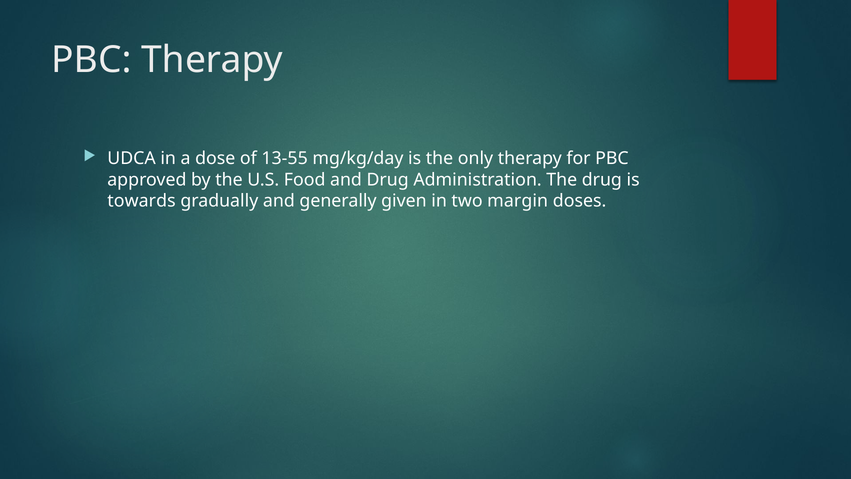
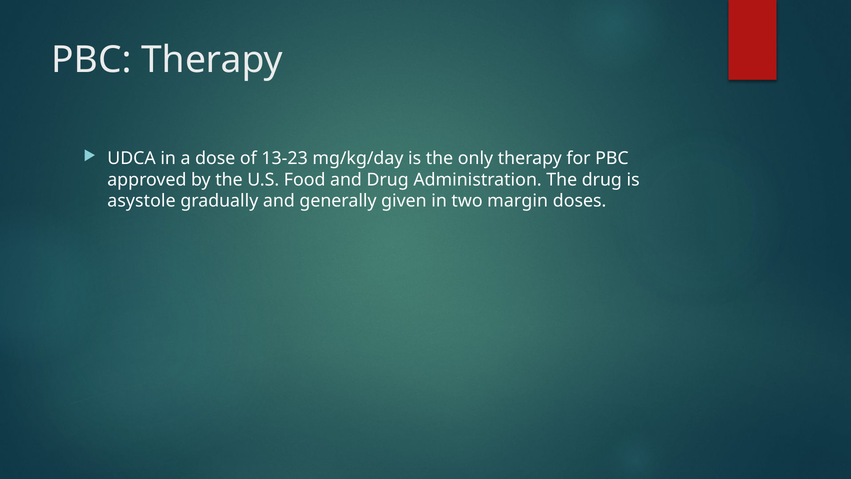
13-55: 13-55 -> 13-23
towards: towards -> asystole
